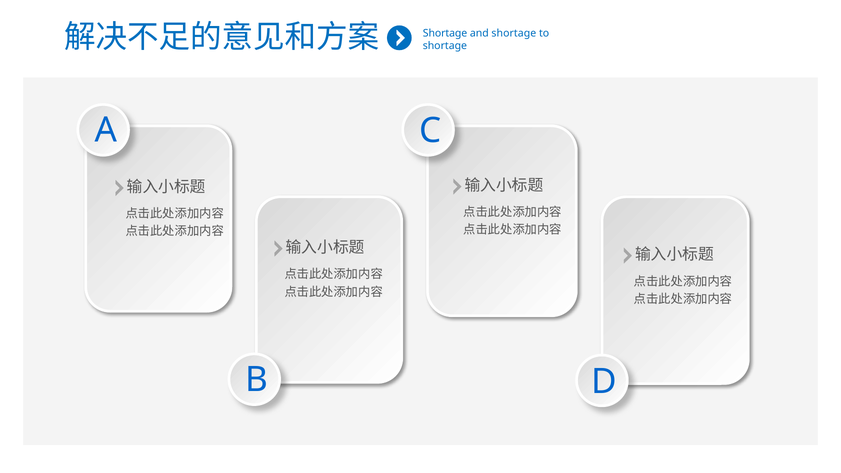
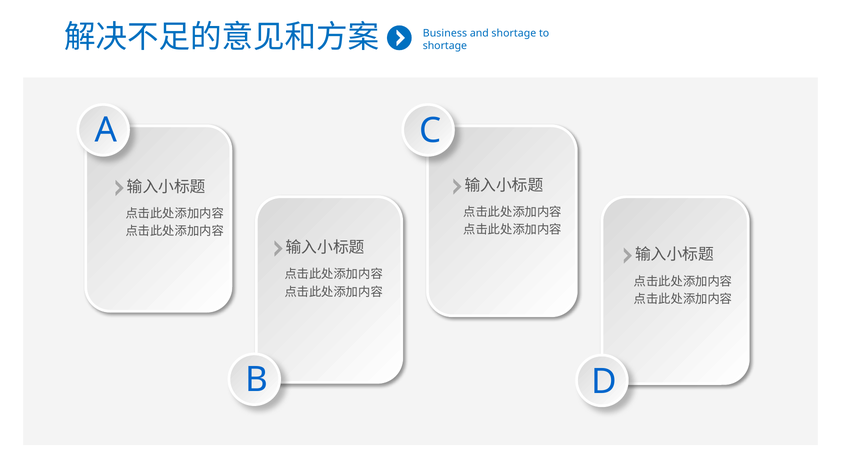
Shortage at (445, 33): Shortage -> Business
